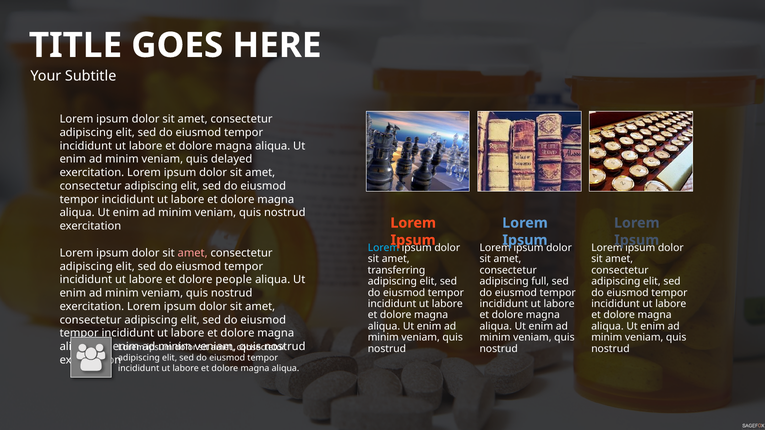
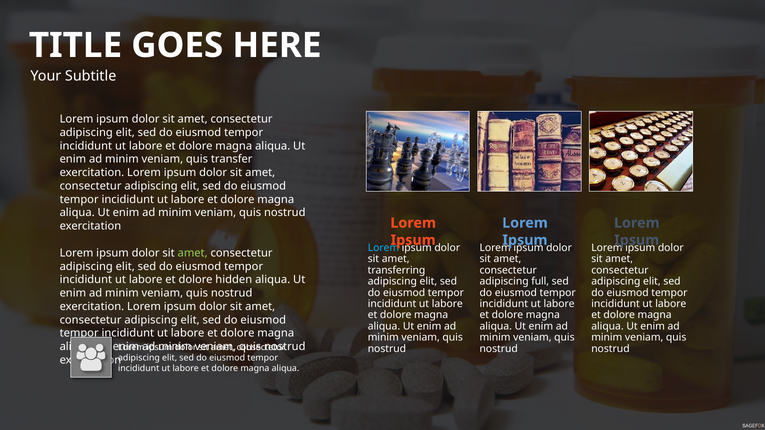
delayed: delayed -> transfer
amet at (193, 253) colour: pink -> light green
people: people -> hidden
